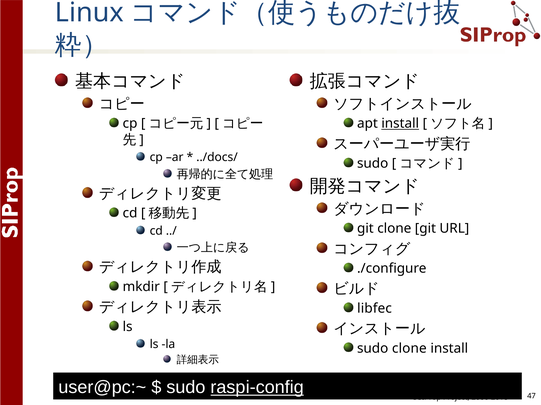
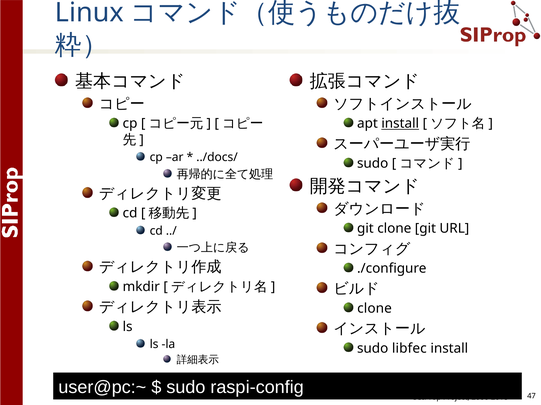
libfec at (375, 309): libfec -> clone
sudo clone: clone -> libfec
raspi-config underline: present -> none
